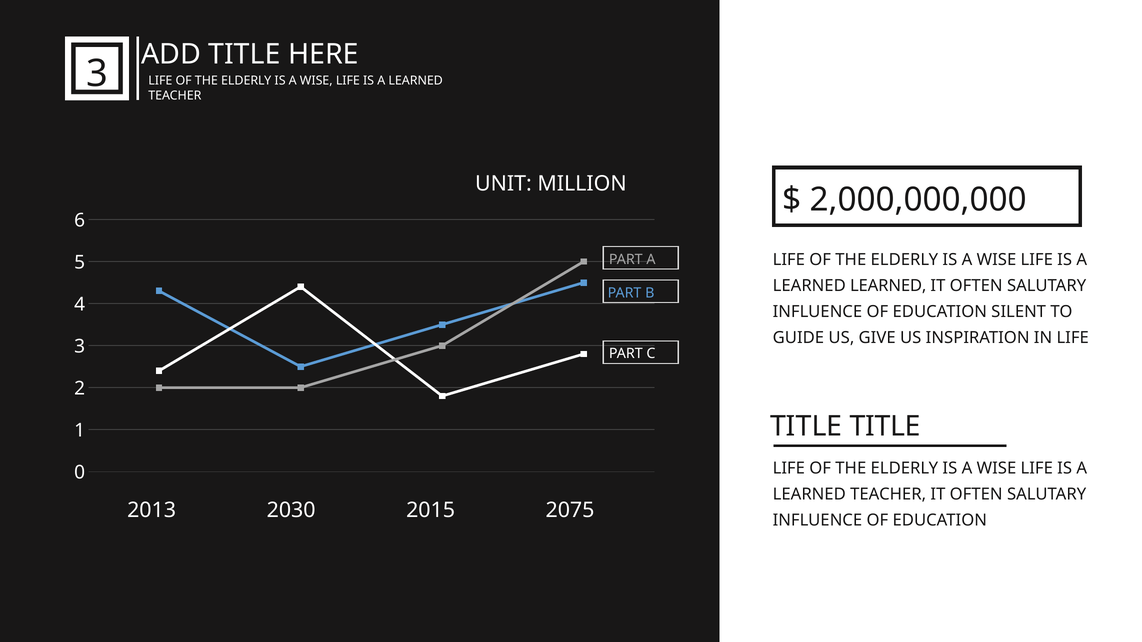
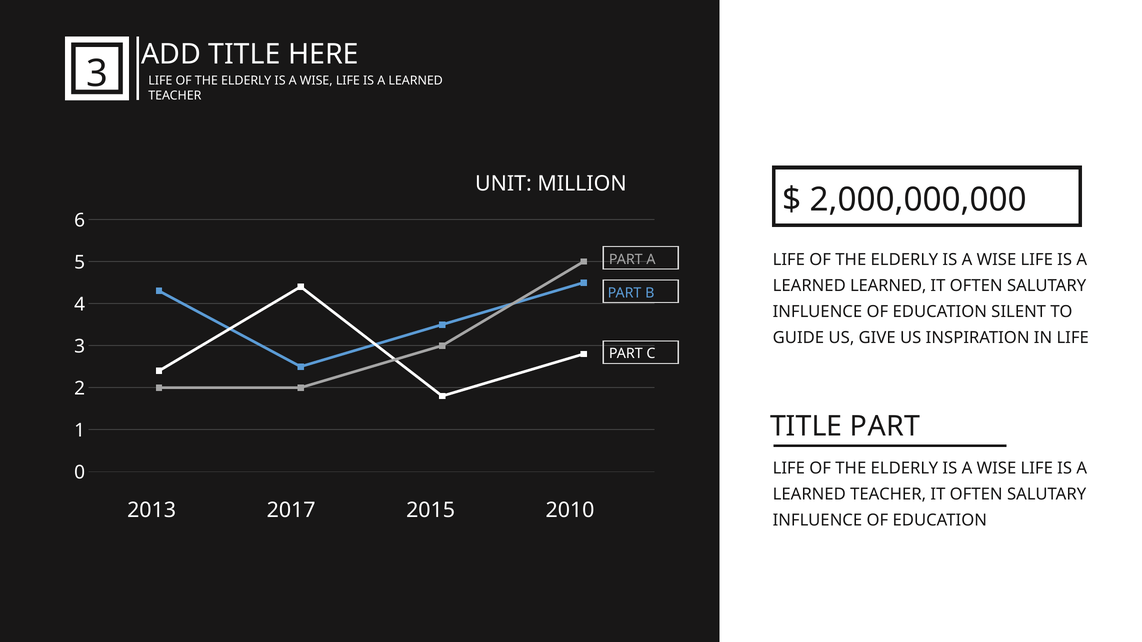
TITLE TITLE: TITLE -> PART
2030: 2030 -> 2017
2075: 2075 -> 2010
